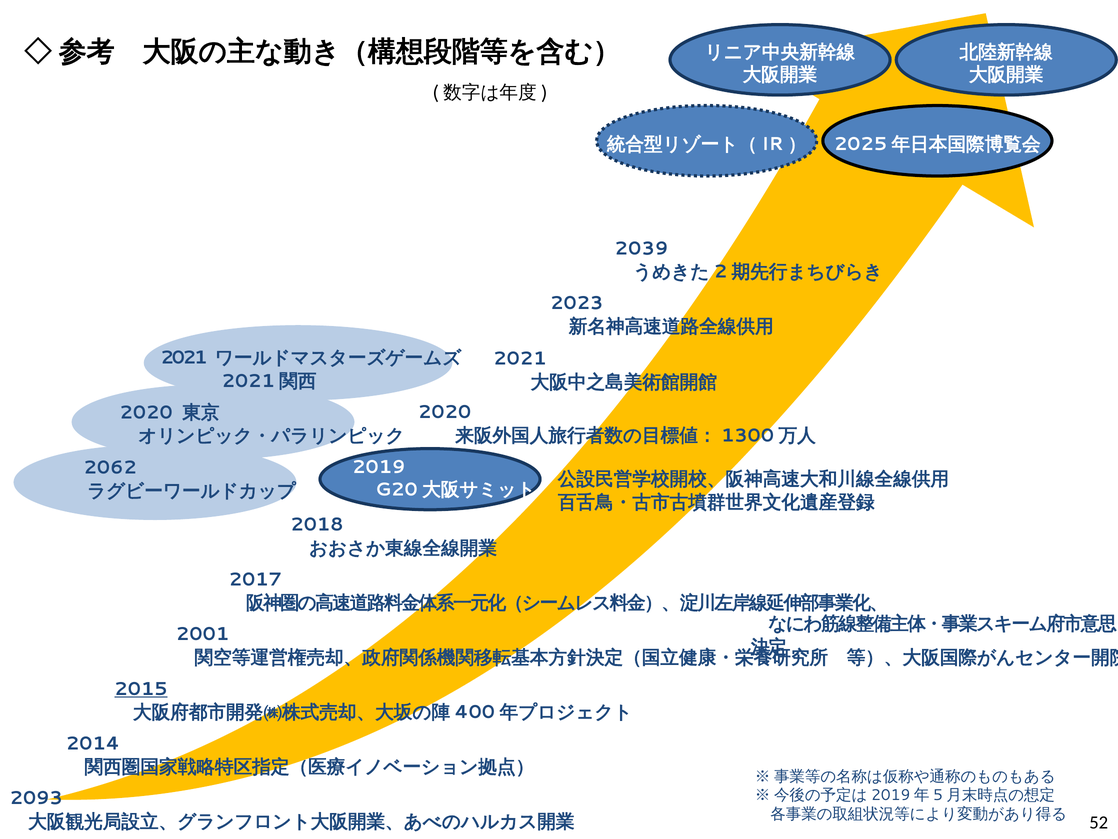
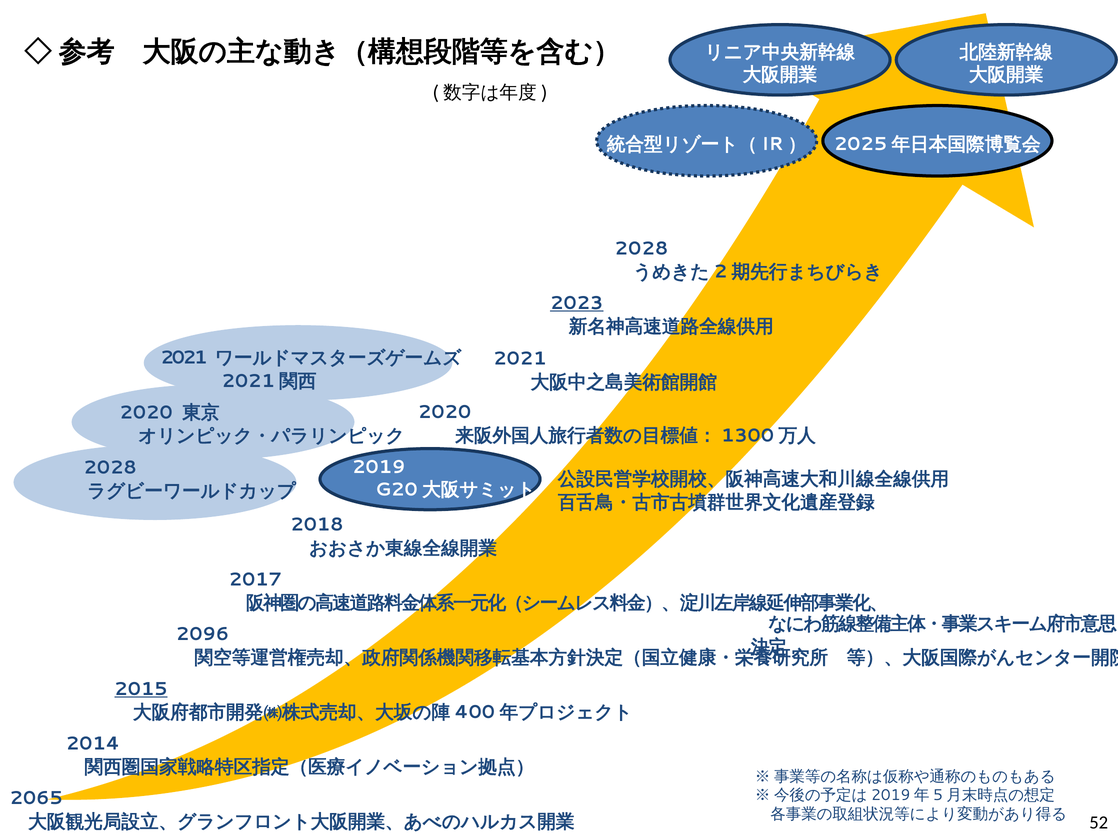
2039 at (641, 248): 2039 -> 2028
2023 underline: none -> present
2062 at (110, 467): 2062 -> 2028
2001: 2001 -> 2096
2093: 2093 -> 2065
